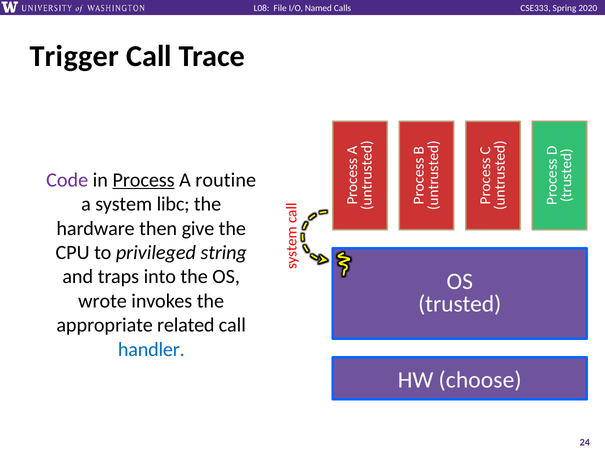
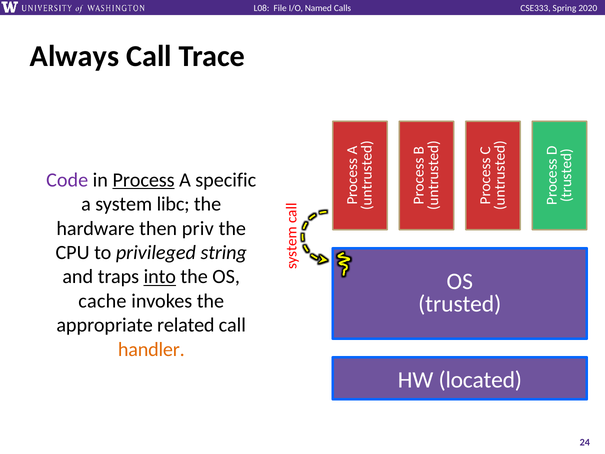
Trigger: Trigger -> Always
routine: routine -> specific
give: give -> priv
into underline: none -> present
wrote: wrote -> cache
handler colour: blue -> orange
choose: choose -> located
